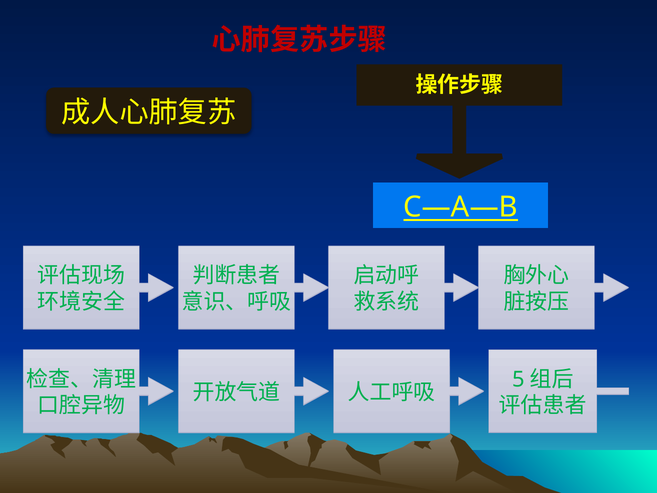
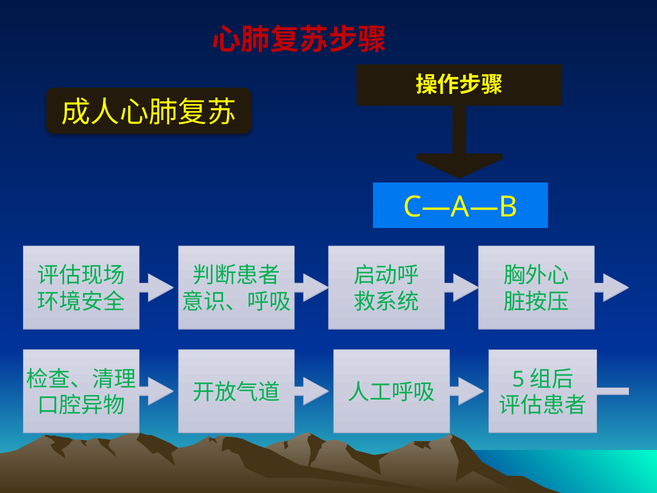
C—A—B underline: present -> none
